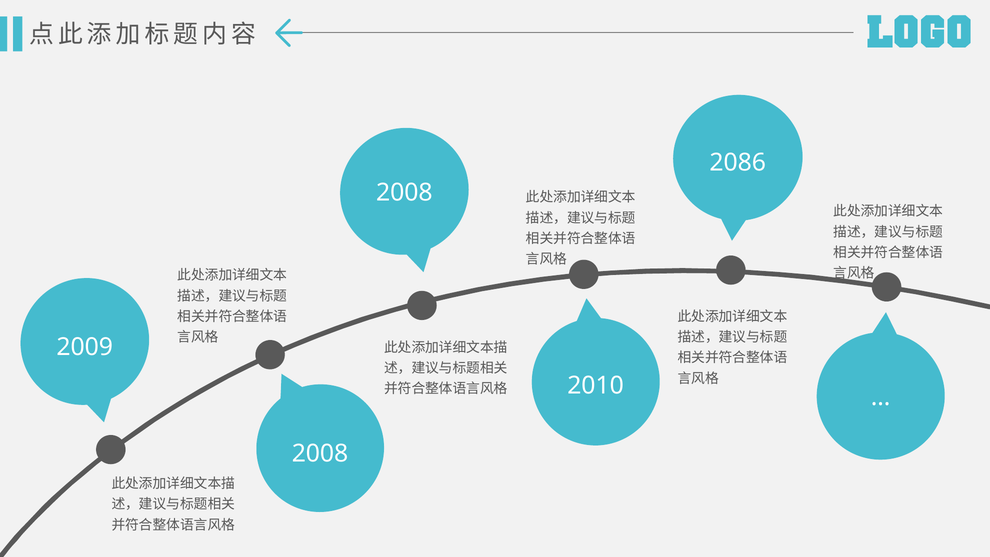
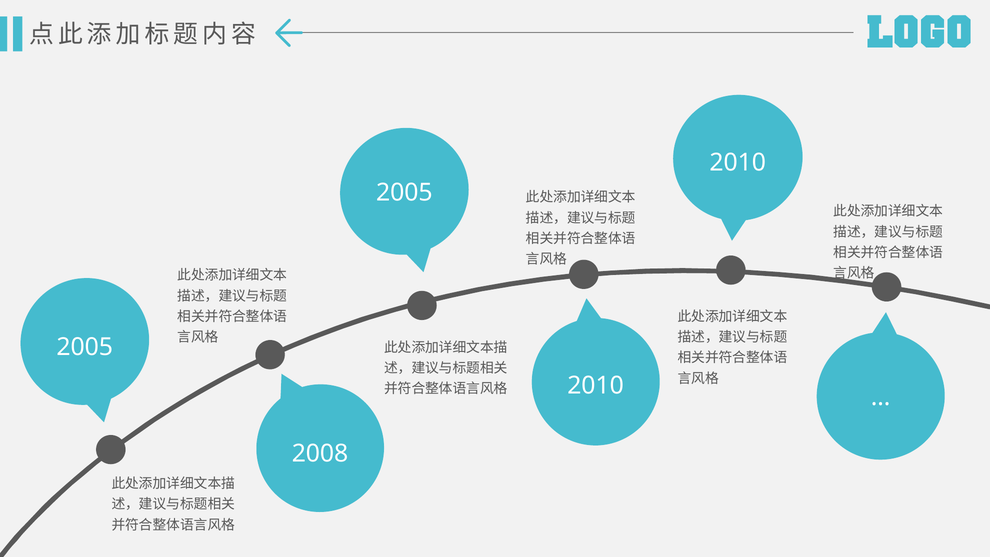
2086 at (738, 163): 2086 -> 2010
2008 at (404, 193): 2008 -> 2005
2009 at (85, 347): 2009 -> 2005
